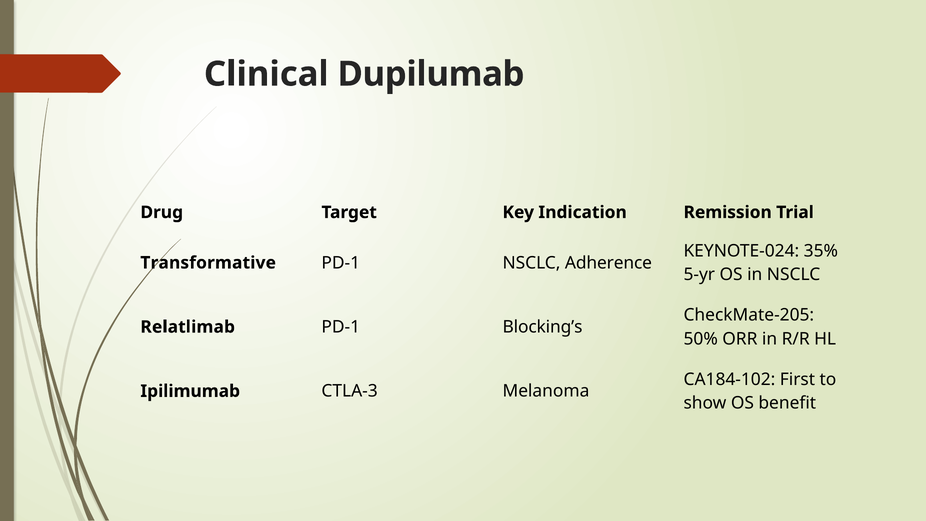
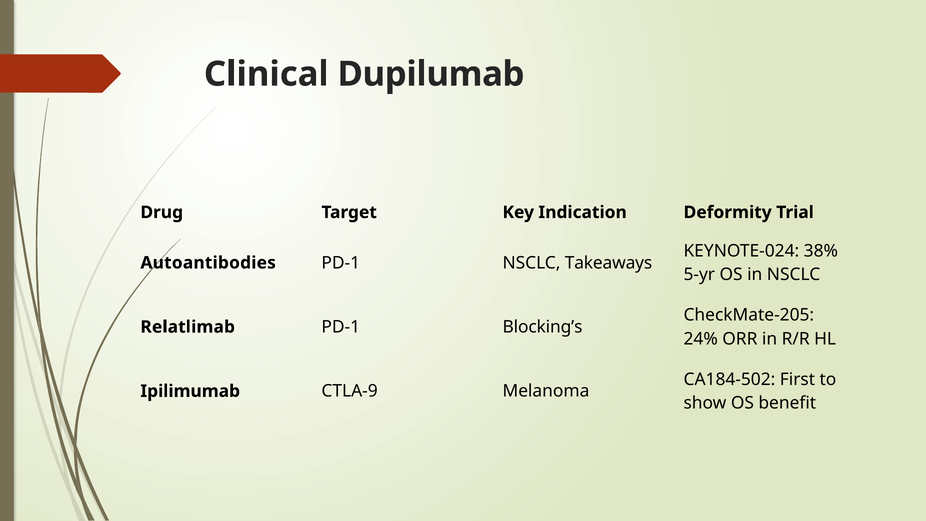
Remission: Remission -> Deformity
35%: 35% -> 38%
Transformative: Transformative -> Autoantibodies
Adherence: Adherence -> Takeaways
50%: 50% -> 24%
CA184-102: CA184-102 -> CA184-502
CTLA-3: CTLA-3 -> CTLA-9
